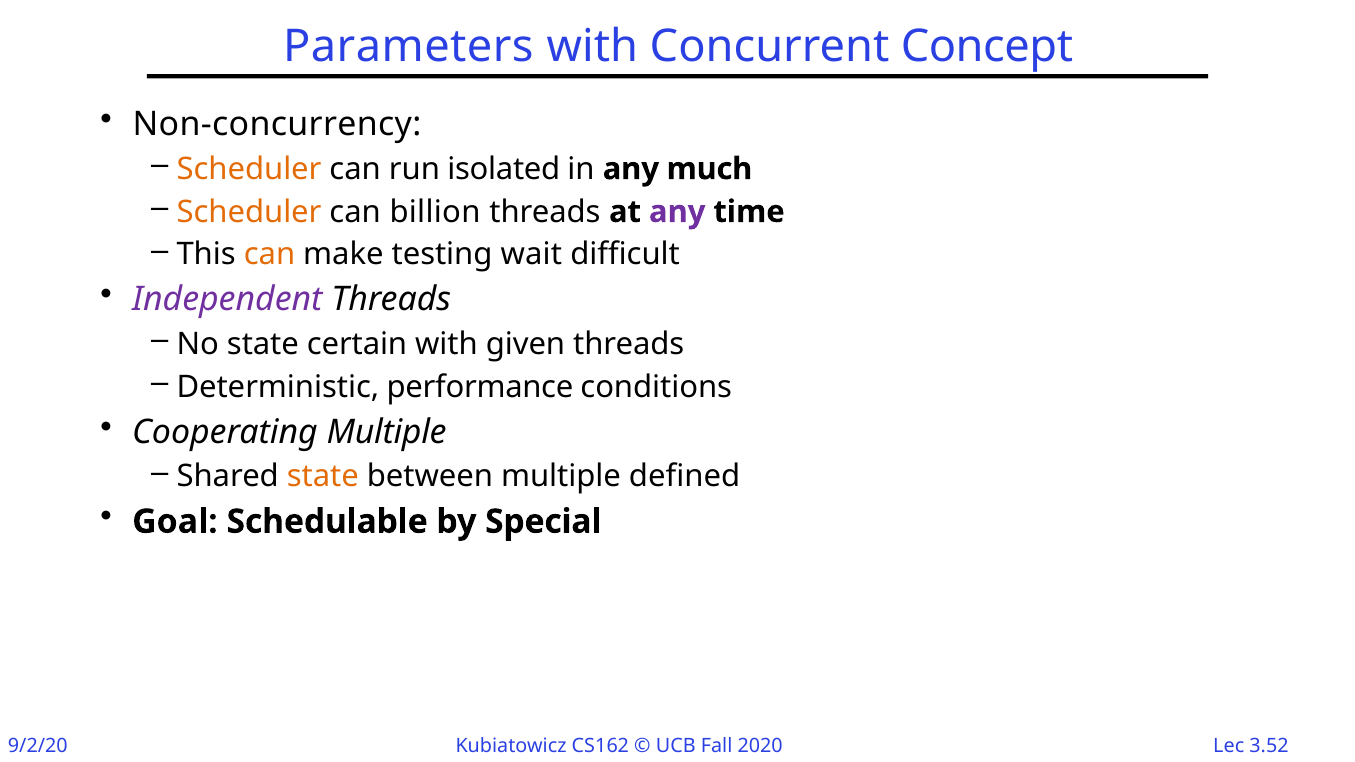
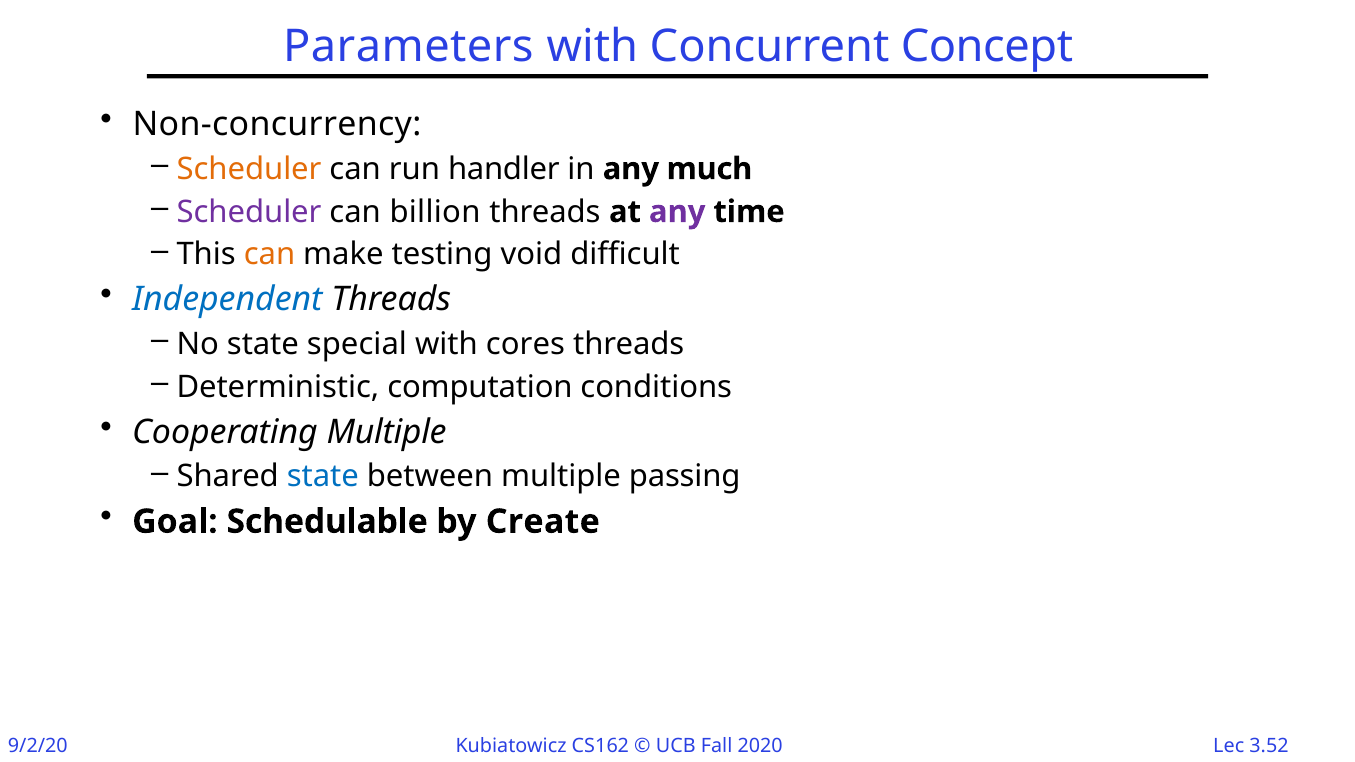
isolated: isolated -> handler
Scheduler at (249, 212) colour: orange -> purple
wait: wait -> void
Independent colour: purple -> blue
certain: certain -> special
given: given -> cores
performance: performance -> computation
state at (323, 477) colour: orange -> blue
defined: defined -> passing
Special: Special -> Create
